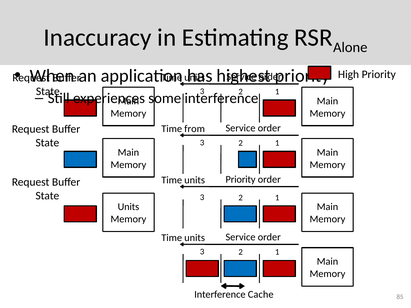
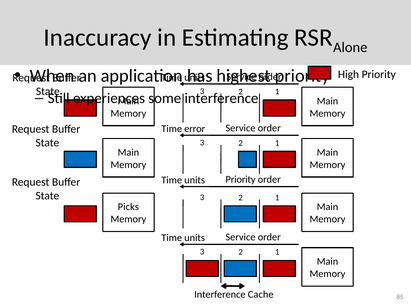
from: from -> error
Units at (128, 207): Units -> Picks
